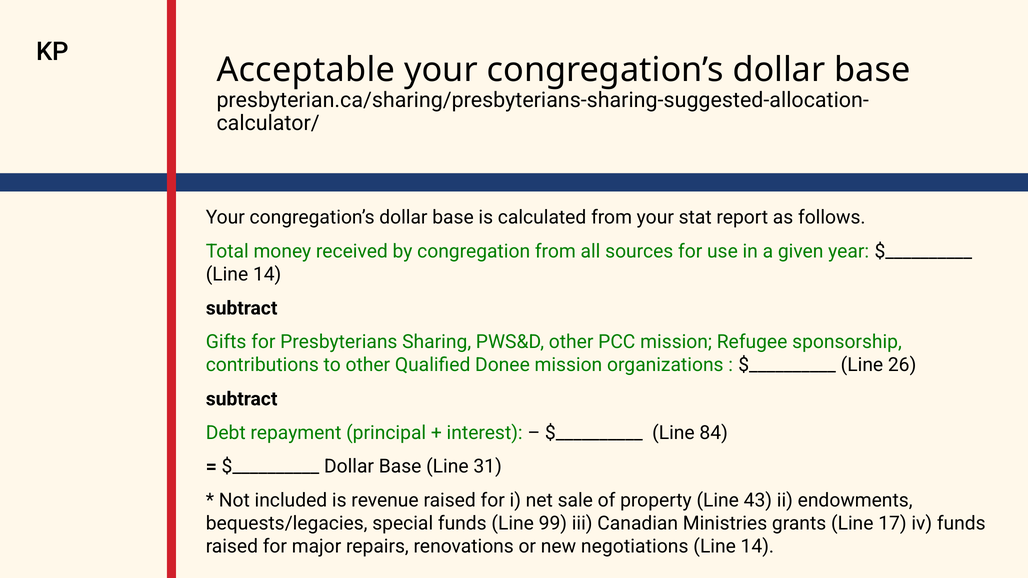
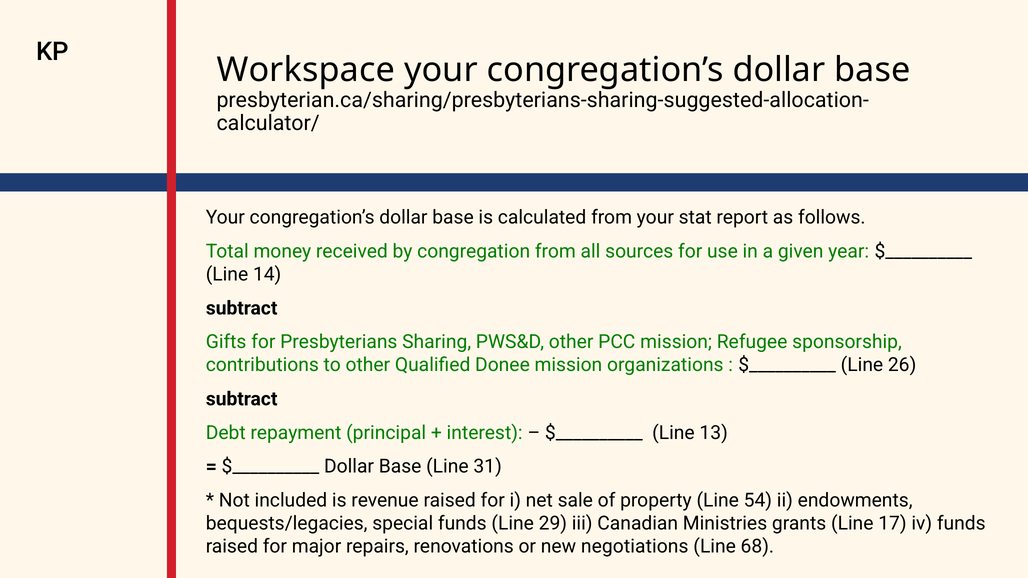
Acceptable: Acceptable -> Workspace
84: 84 -> 13
43: 43 -> 54
99: 99 -> 29
14 at (757, 547): 14 -> 68
